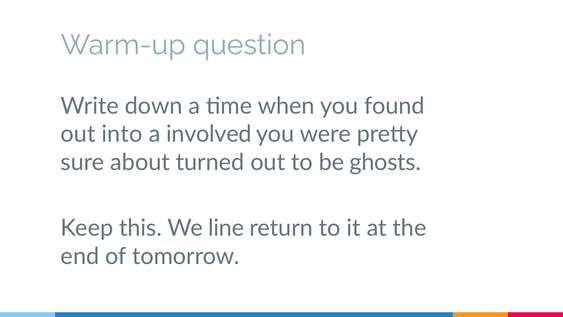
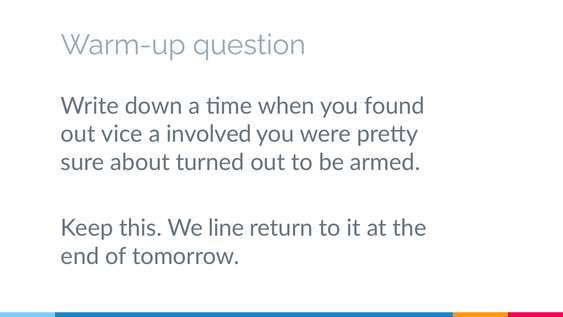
into: into -> vice
ghosts: ghosts -> armed
